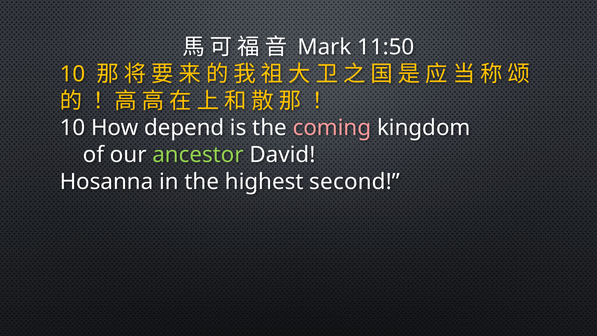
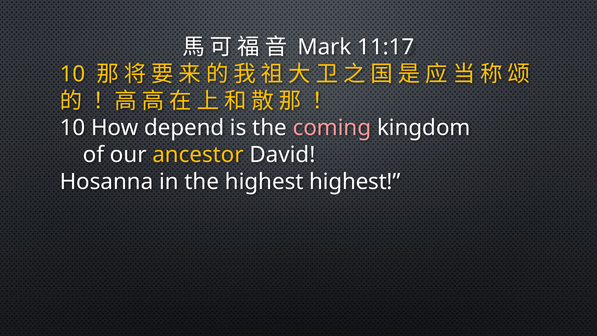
11:50: 11:50 -> 11:17
ancestor colour: light green -> yellow
highest second: second -> highest
